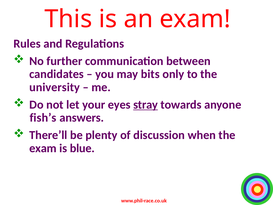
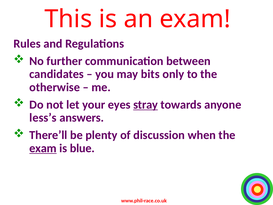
university: university -> otherwise
fish’s: fish’s -> less’s
exam at (43, 148) underline: none -> present
